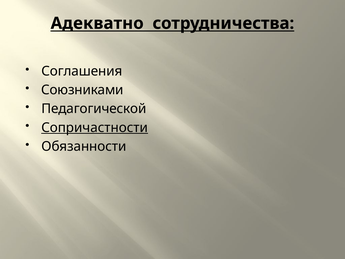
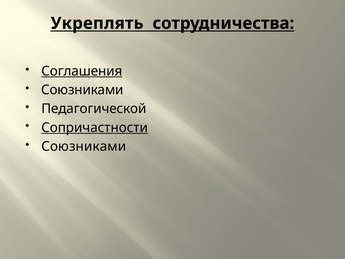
Адекватно: Адекватно -> Укреплять
Соглашения underline: none -> present
Обязанности at (84, 146): Обязанности -> Союзниками
